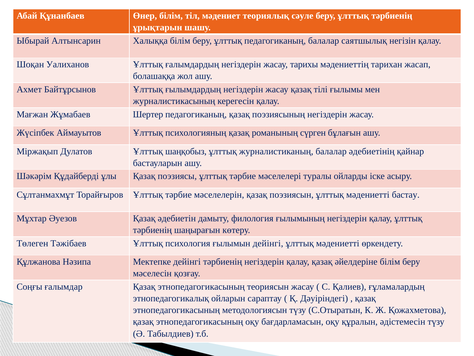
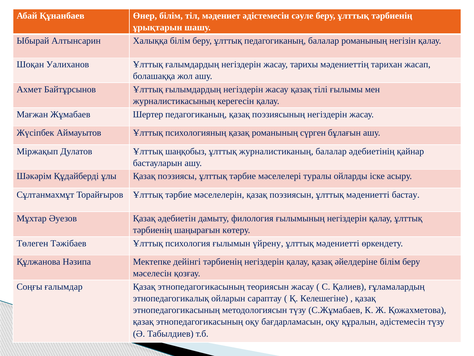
мәдениет теориялық: теориялық -> әдістемесін
балалар саятшылық: саятшылық -> романының
ғылымын дейінгі: дейінгі -> үйрену
Дәуіріндегі: Дәуіріндегі -> Келешегіне
С.Отыратын: С.Отыратын -> С.Жұмабаев
